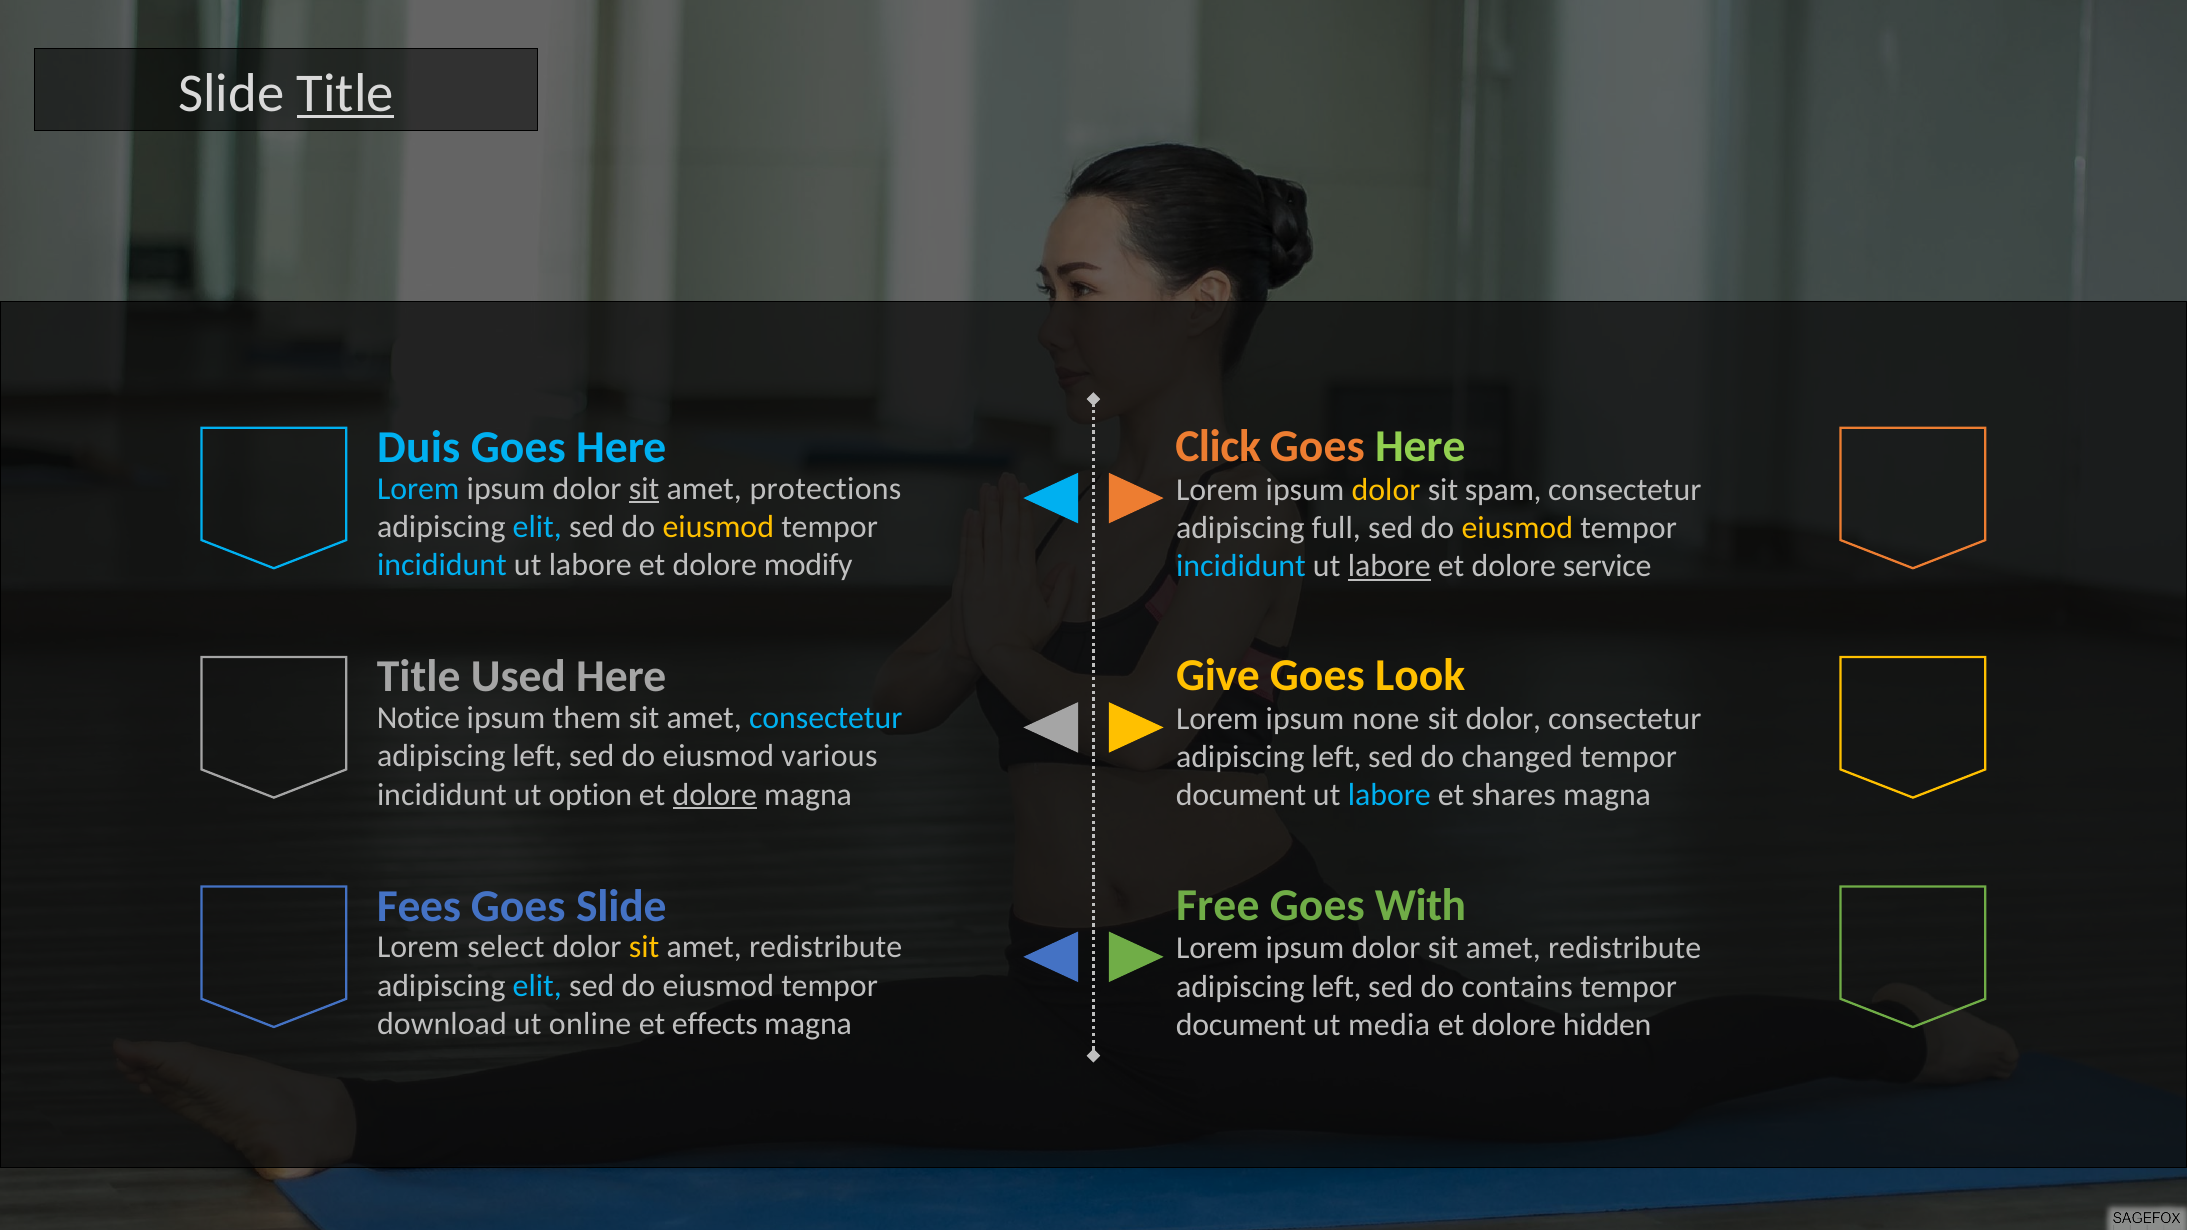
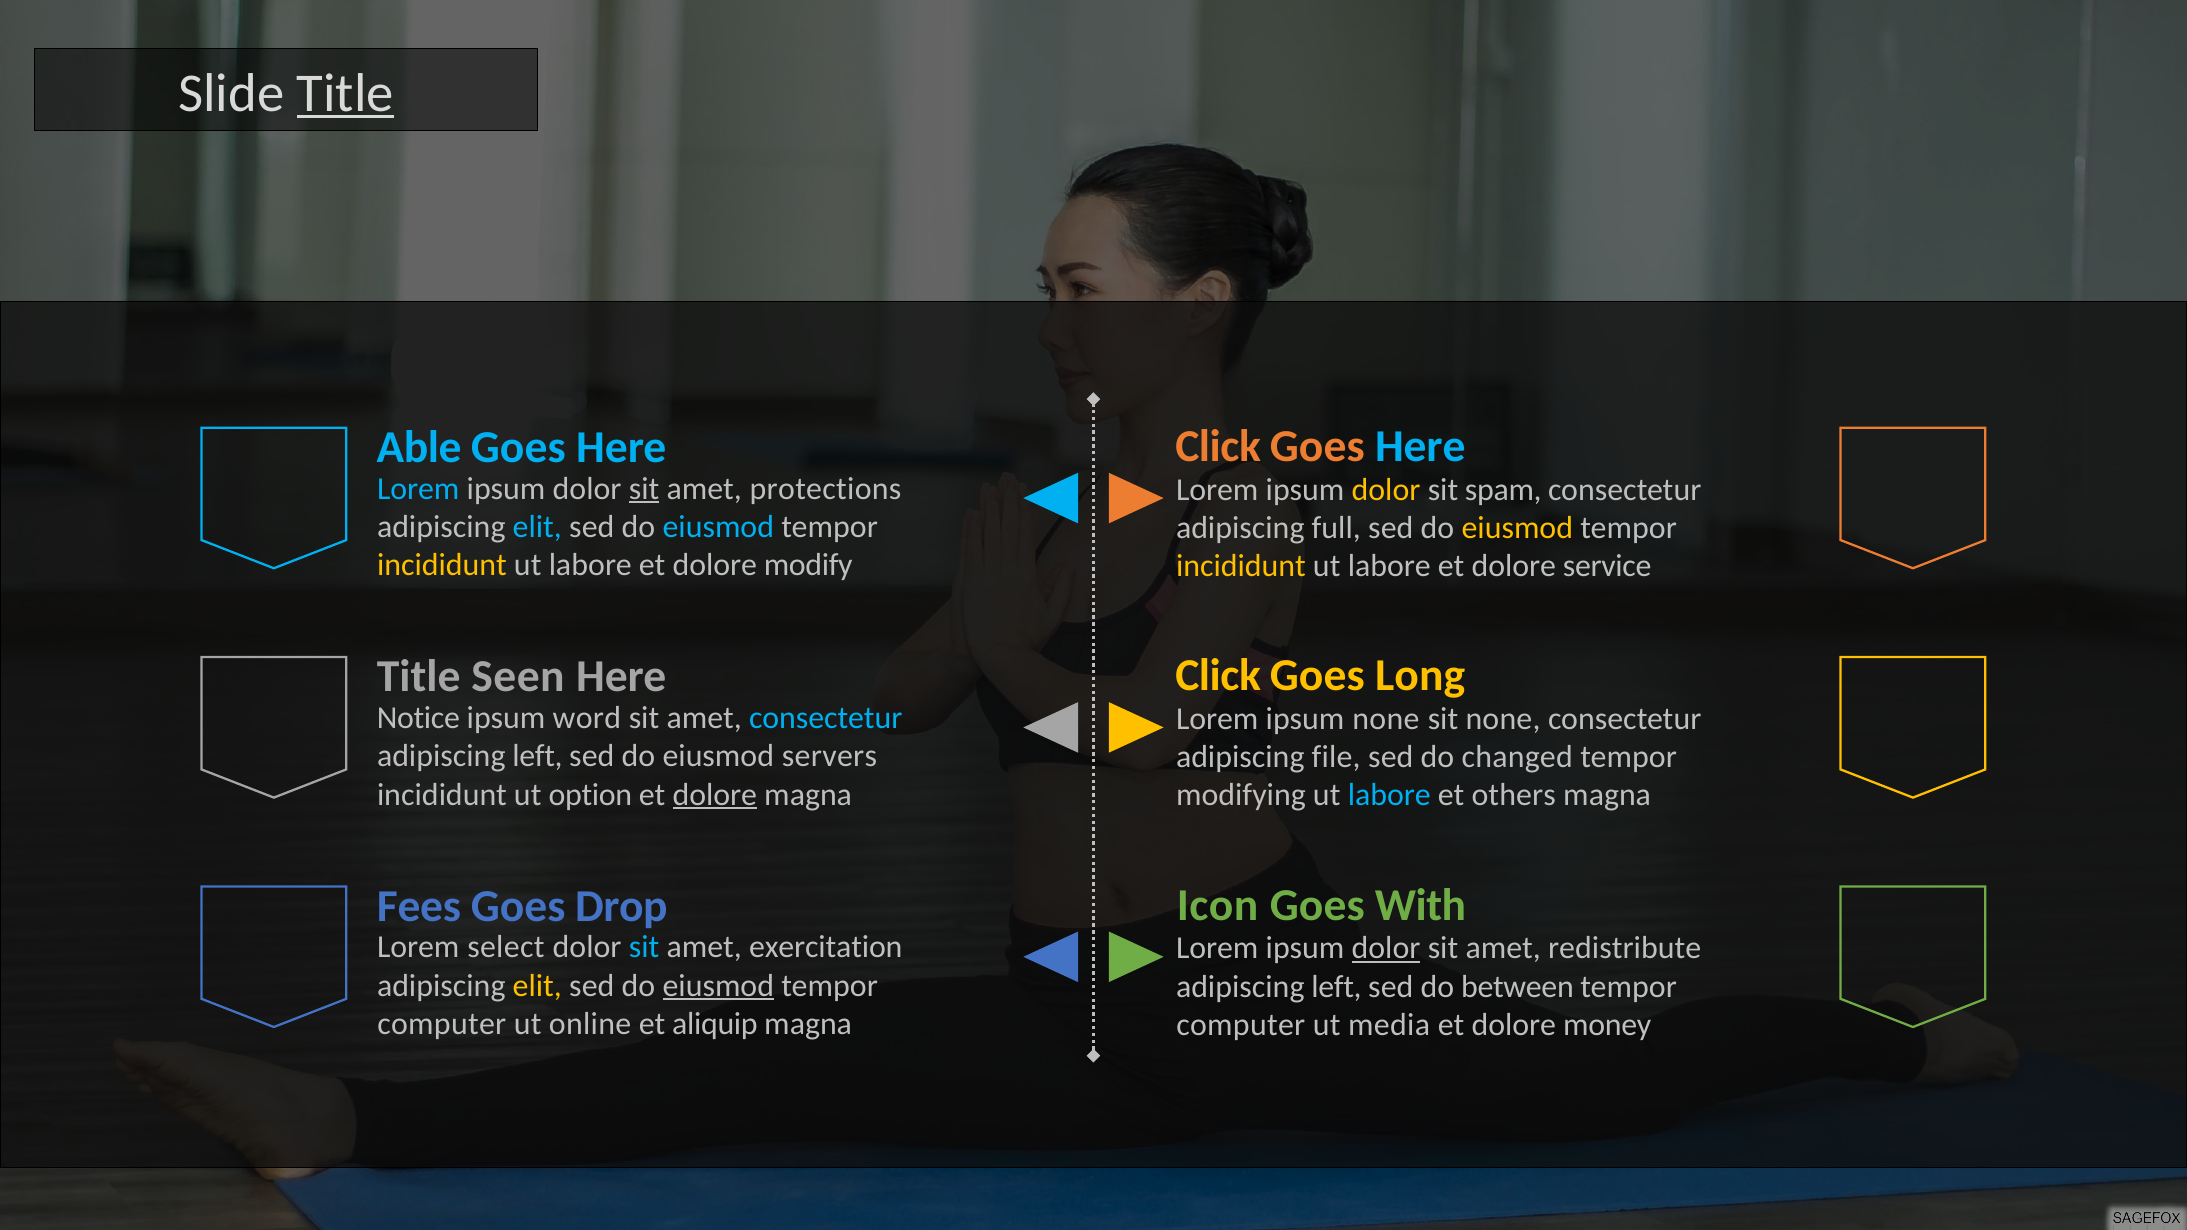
Here at (1420, 446) colour: light green -> light blue
Duis: Duis -> Able
eiusmod at (718, 527) colour: yellow -> light blue
incididunt at (442, 565) colour: light blue -> yellow
incididunt at (1241, 566) colour: light blue -> yellow
labore at (1389, 566) underline: present -> none
Give at (1218, 676): Give -> Click
Look: Look -> Long
Used: Used -> Seen
them: them -> word
sit dolor: dolor -> none
various: various -> servers
left at (1336, 757): left -> file
document at (1241, 796): document -> modifying
shares: shares -> others
Free: Free -> Icon
Goes Slide: Slide -> Drop
sit at (644, 947) colour: yellow -> light blue
redistribute at (826, 947): redistribute -> exercitation
dolor at (1386, 948) underline: none -> present
elit at (537, 986) colour: light blue -> yellow
eiusmod at (718, 986) underline: none -> present
contains: contains -> between
download at (442, 1024): download -> computer
effects: effects -> aliquip
document at (1241, 1025): document -> computer
hidden: hidden -> money
